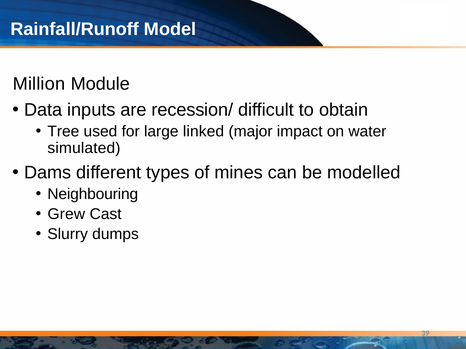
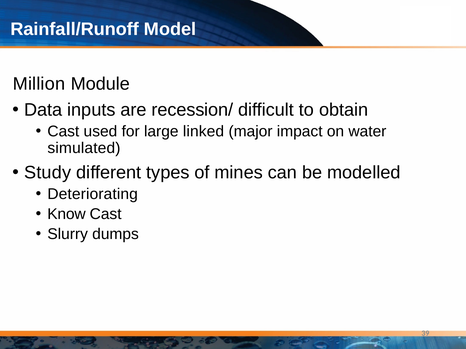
Tree at (63, 131): Tree -> Cast
Dams: Dams -> Study
Neighbouring: Neighbouring -> Deteriorating
Grew: Grew -> Know
